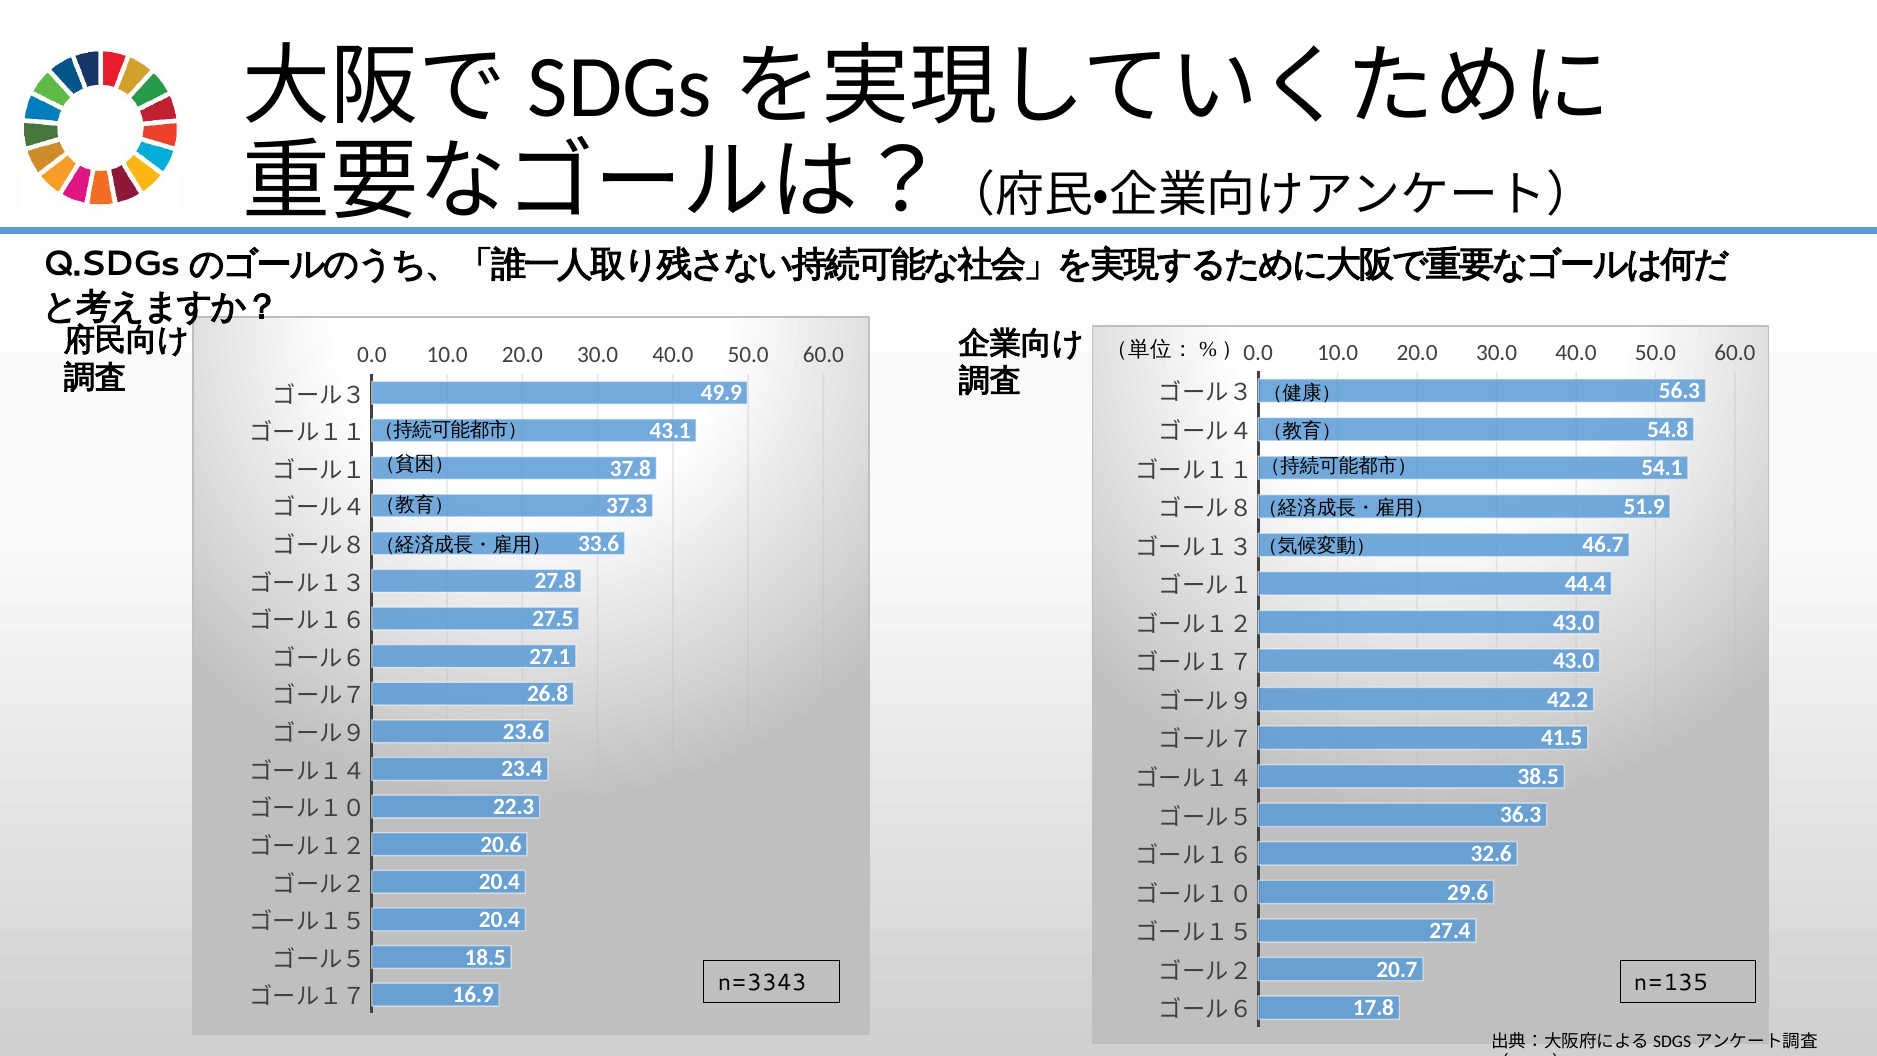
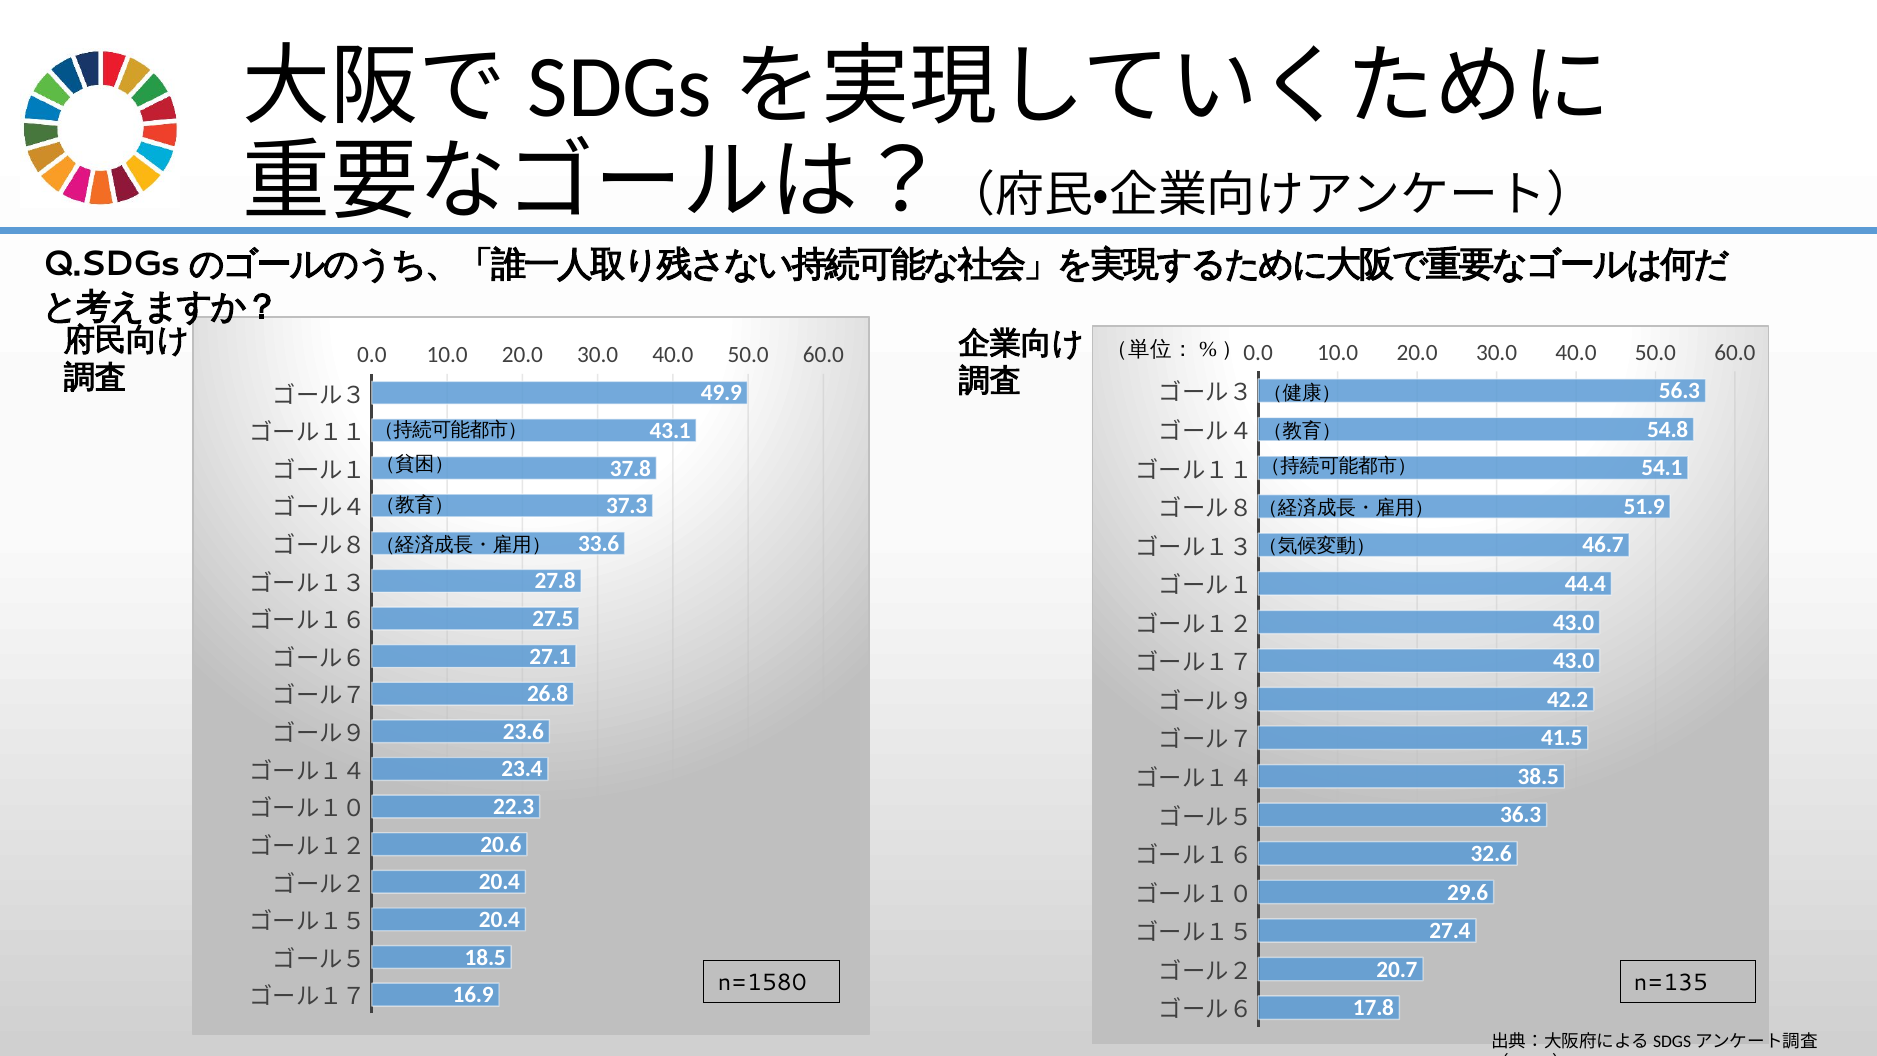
n=3343: n=3343 -> n=1580
